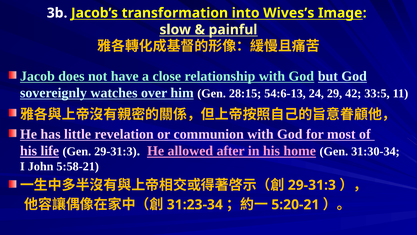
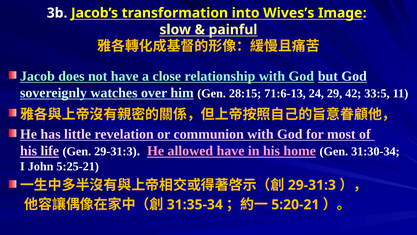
54:6-13: 54:6-13 -> 71:6-13
allowed after: after -> have
5:58-21: 5:58-21 -> 5:25-21
31:23-34: 31:23-34 -> 31:35-34
